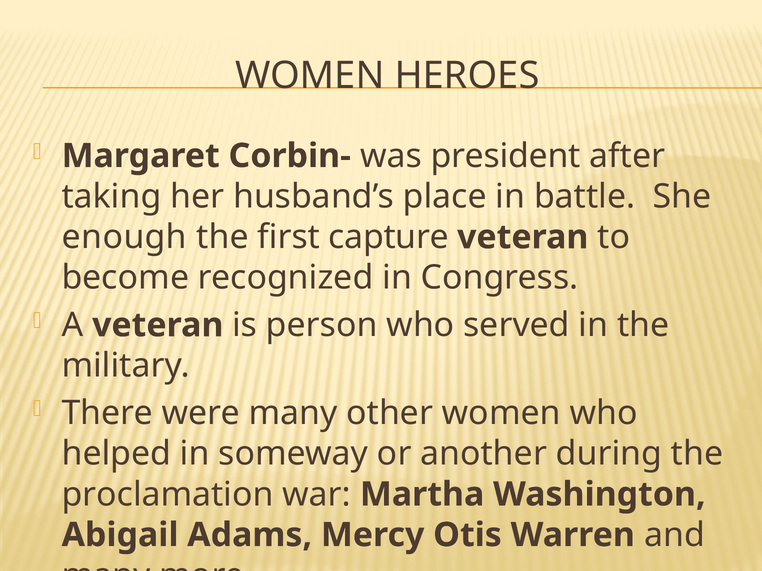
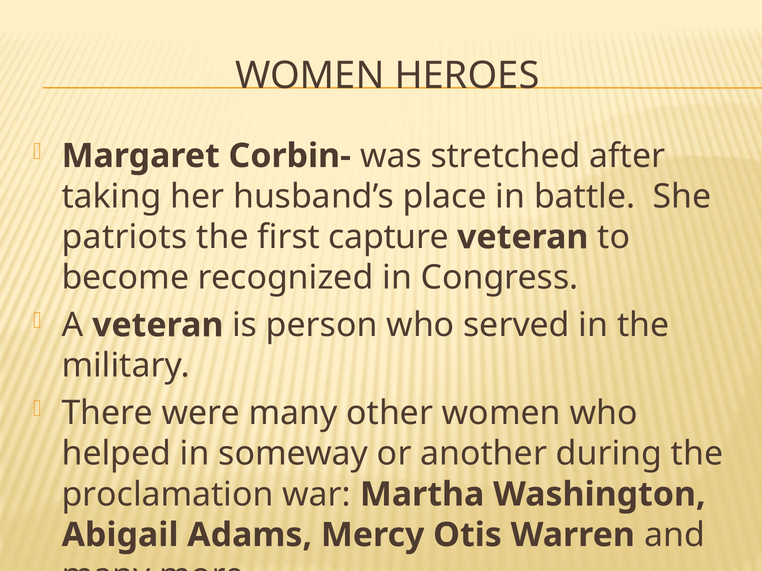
president: president -> stretched
enough: enough -> patriots
